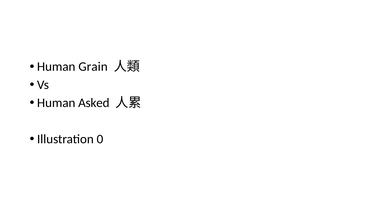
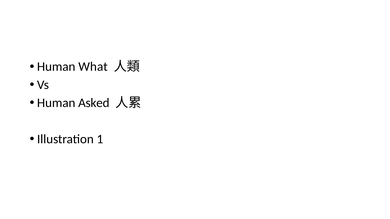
Grain: Grain -> What
0: 0 -> 1
